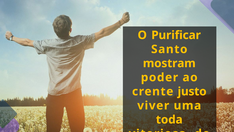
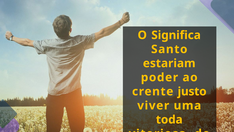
Purificar: Purificar -> Significa
mostram: mostram -> estariam
